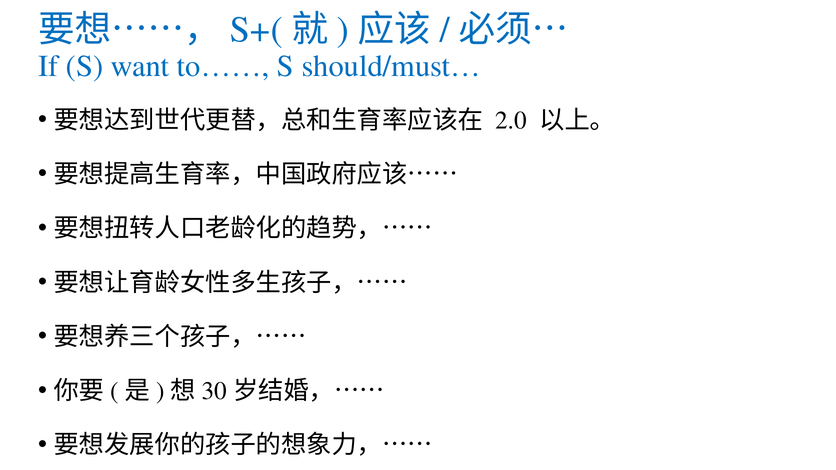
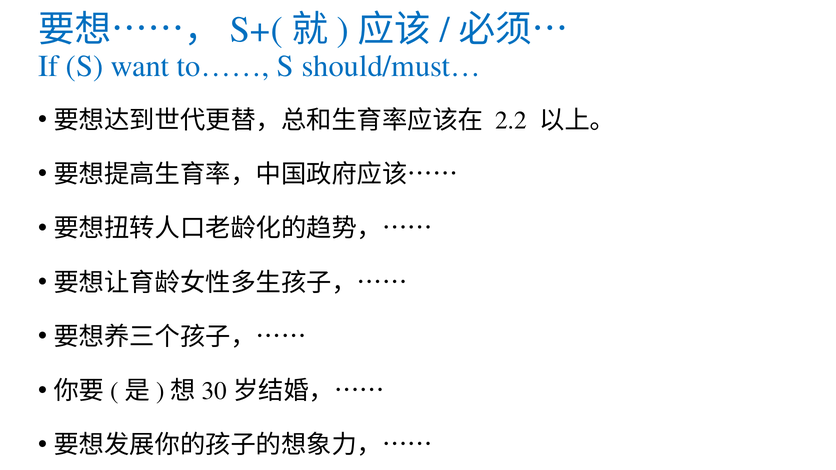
2.0: 2.0 -> 2.2
